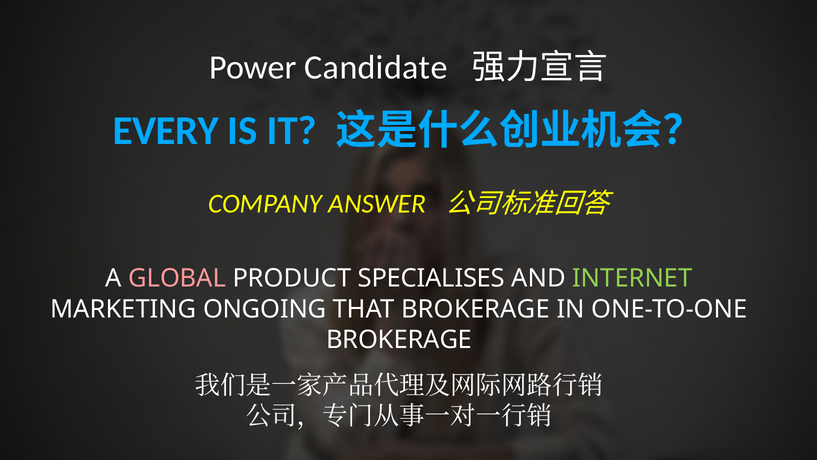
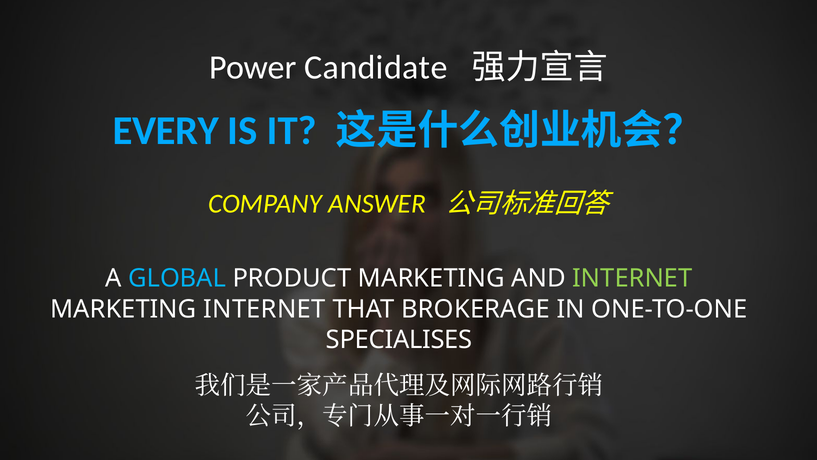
GLOBAL colour: pink -> light blue
PRODUCT SPECIALISES: SPECIALISES -> MARKETING
MARKETING ONGOING: ONGOING -> INTERNET
BROKERAGE at (399, 339): BROKERAGE -> SPECIALISES
